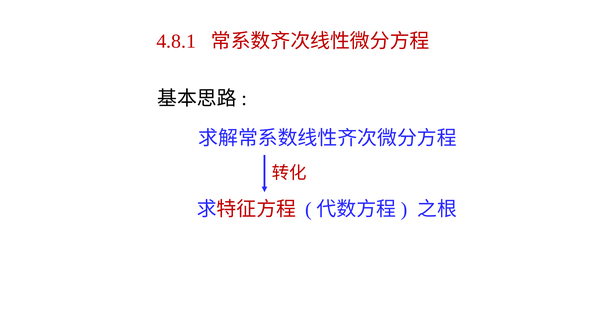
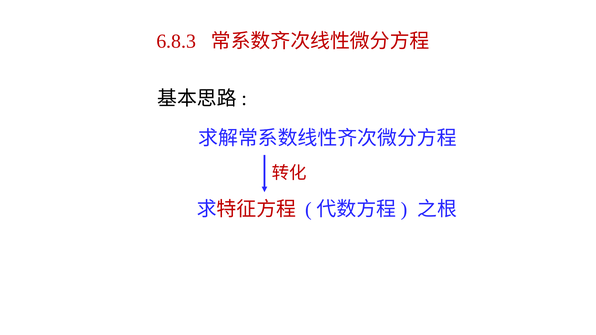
4.8.1: 4.8.1 -> 6.8.3
